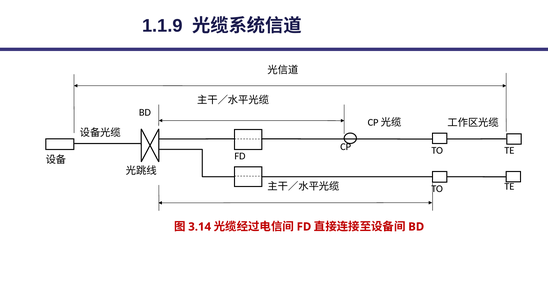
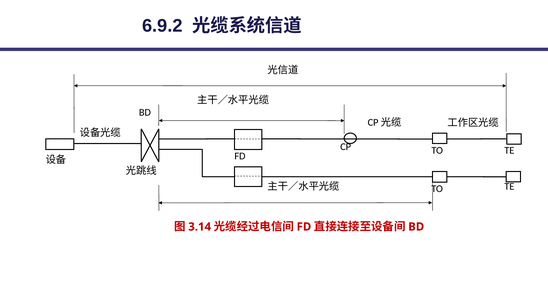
1.1.9: 1.1.9 -> 6.9.2
